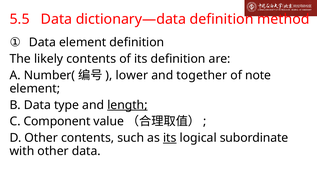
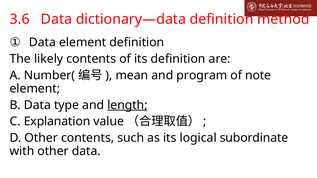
5.5: 5.5 -> 3.6
lower: lower -> mean
together: together -> program
Component: Component -> Explanation
its at (170, 138) underline: present -> none
